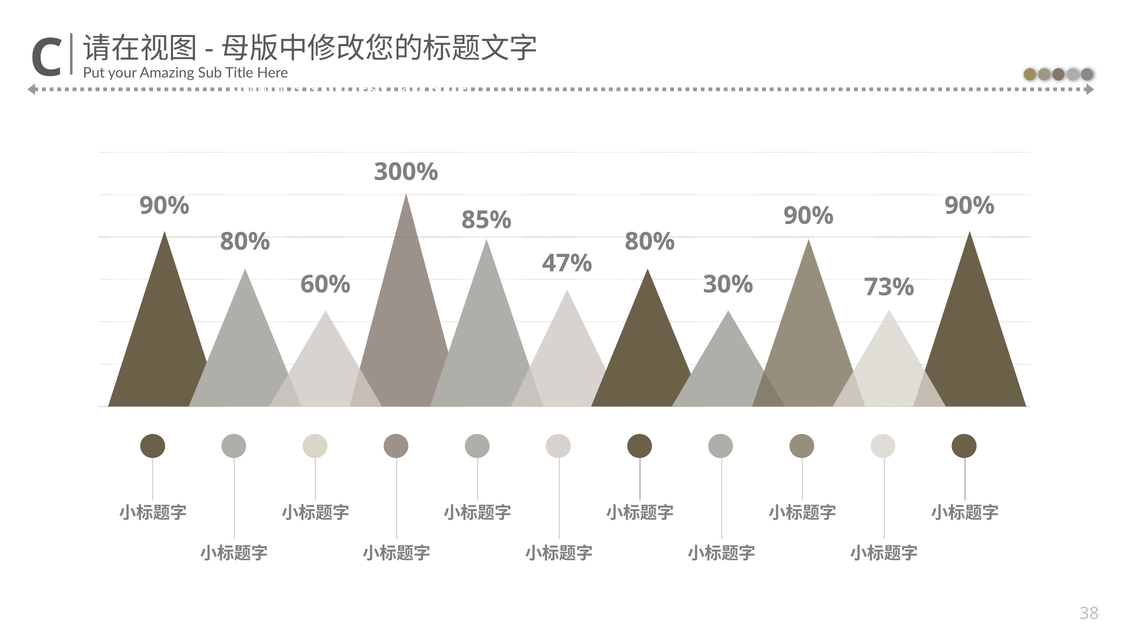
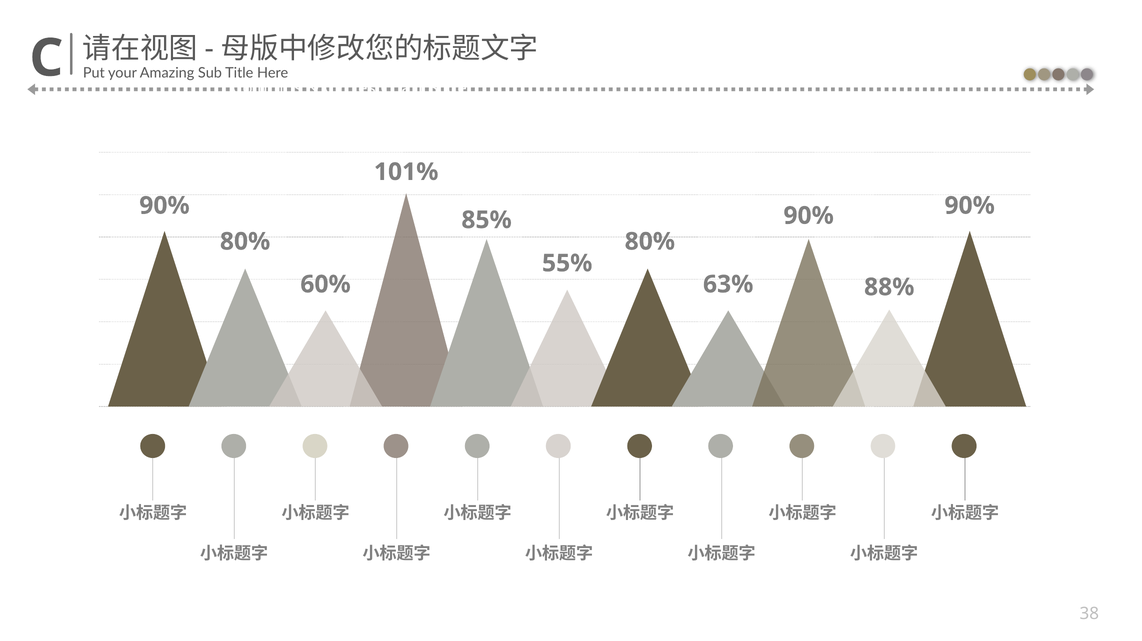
300%: 300% -> 101%
47%: 47% -> 55%
30%: 30% -> 63%
73%: 73% -> 88%
